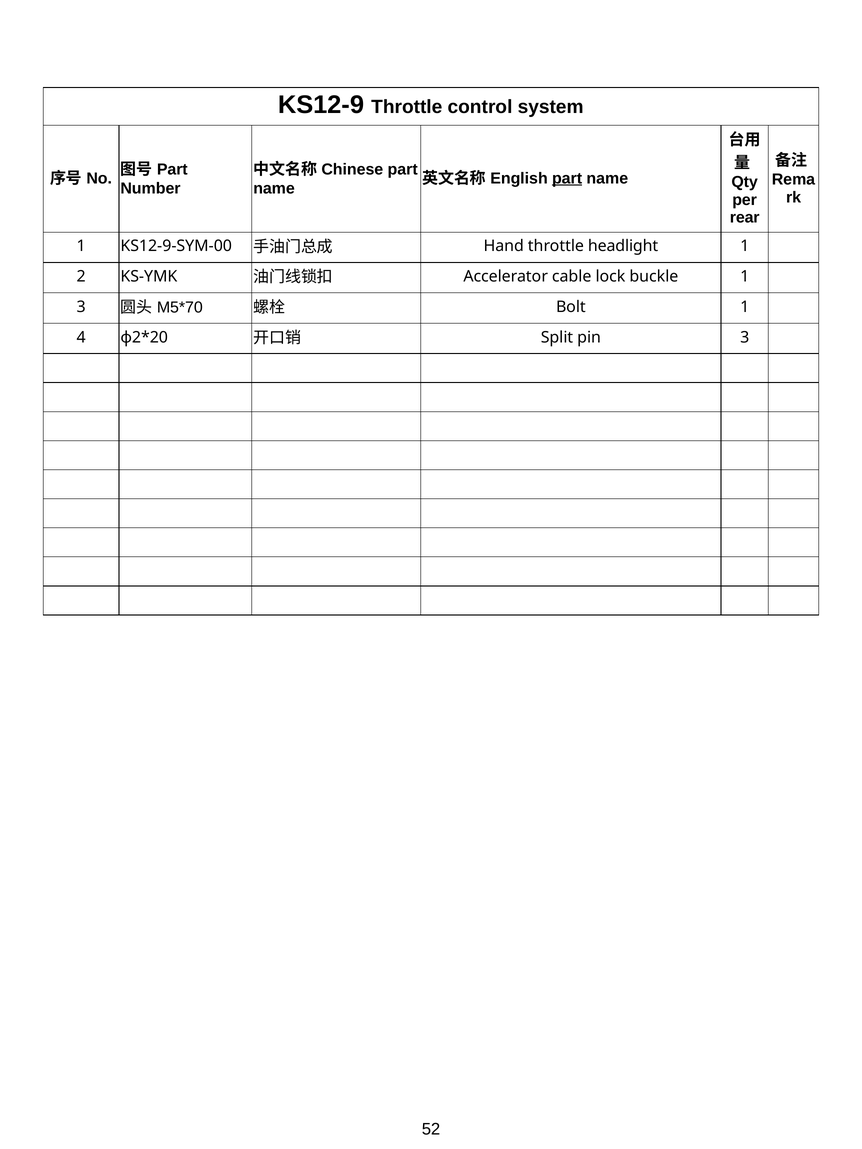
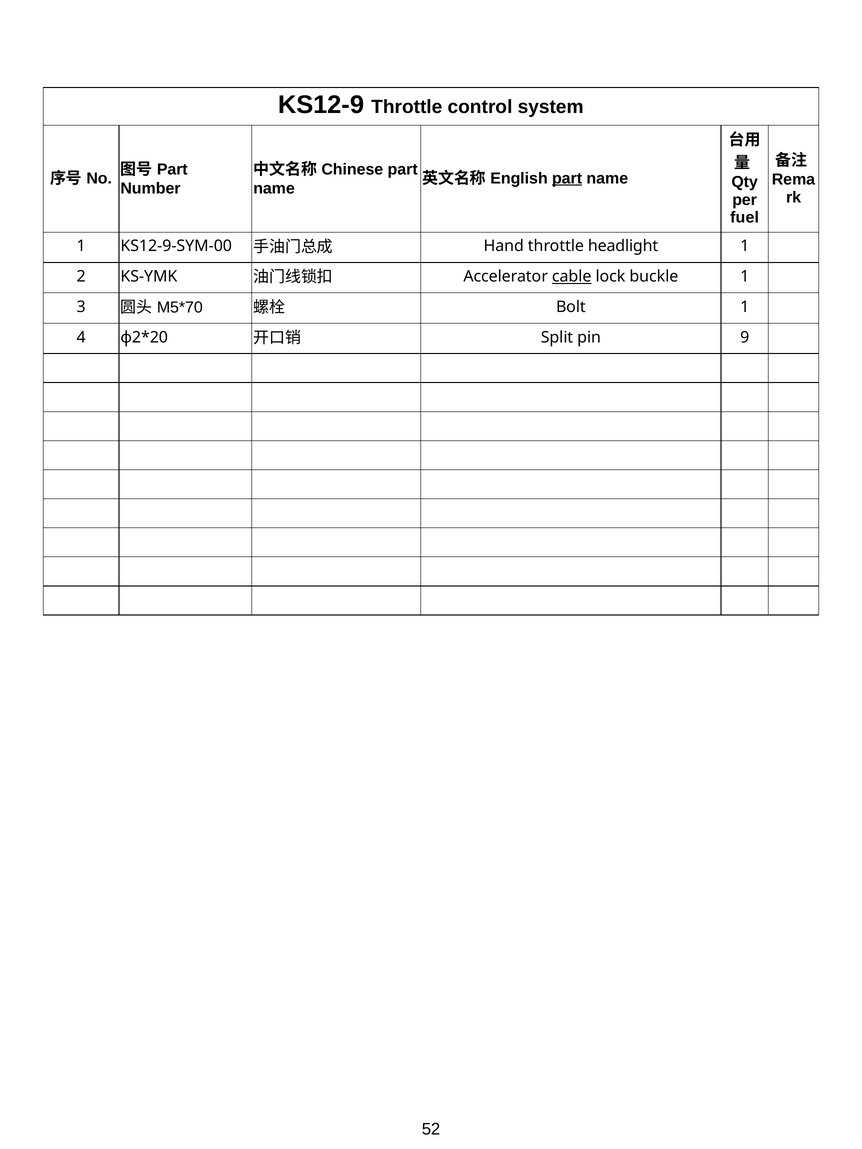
rear: rear -> fuel
cable underline: none -> present
pin 3: 3 -> 9
